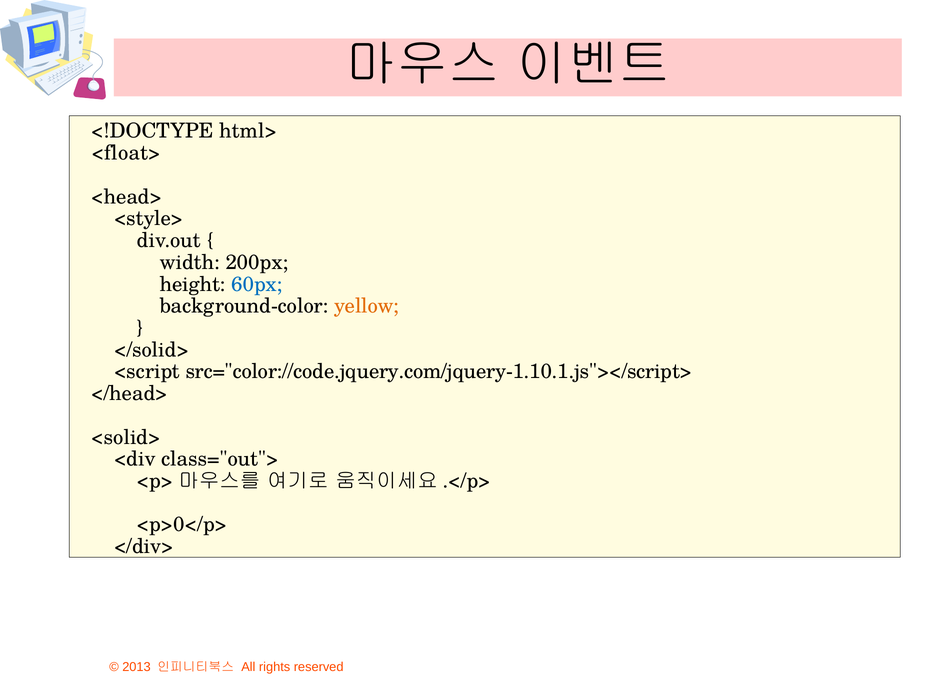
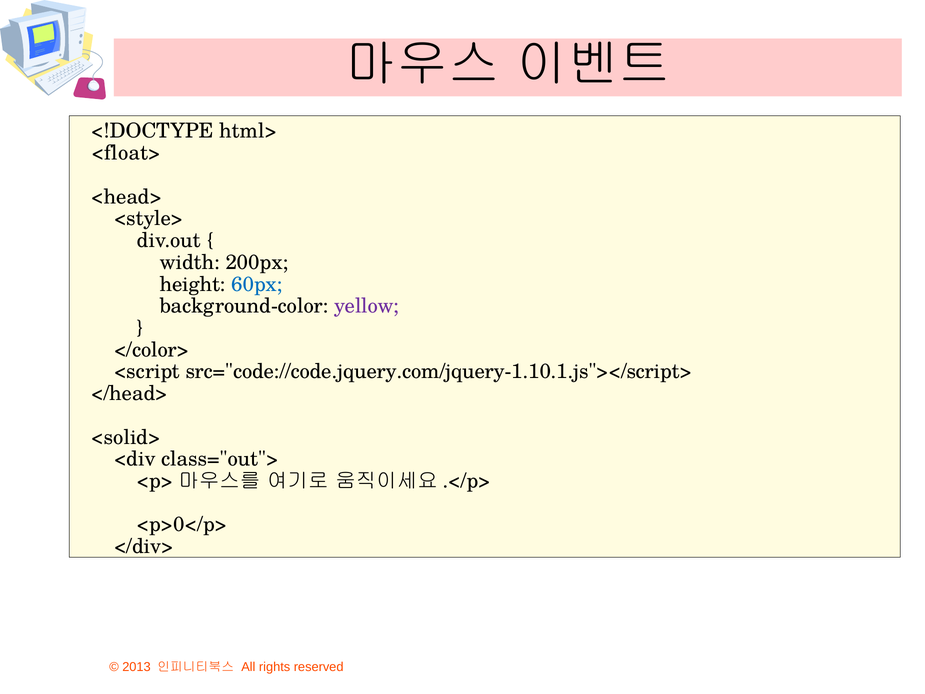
yellow colour: orange -> purple
</solid>: </solid> -> </color>
src="color://code.jquery.com/jquery-1.10.1.js"></script>: src="color://code.jquery.com/jquery-1.10.1.js"></script> -> src="code://code.jquery.com/jquery-1.10.1.js"></script>
